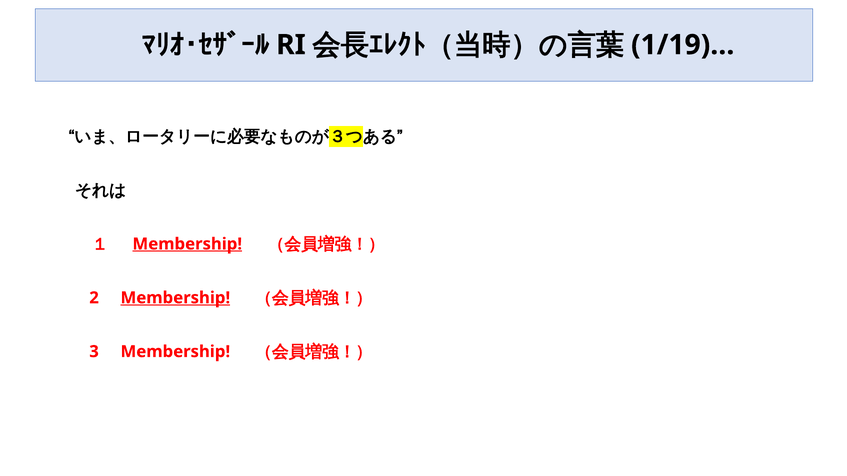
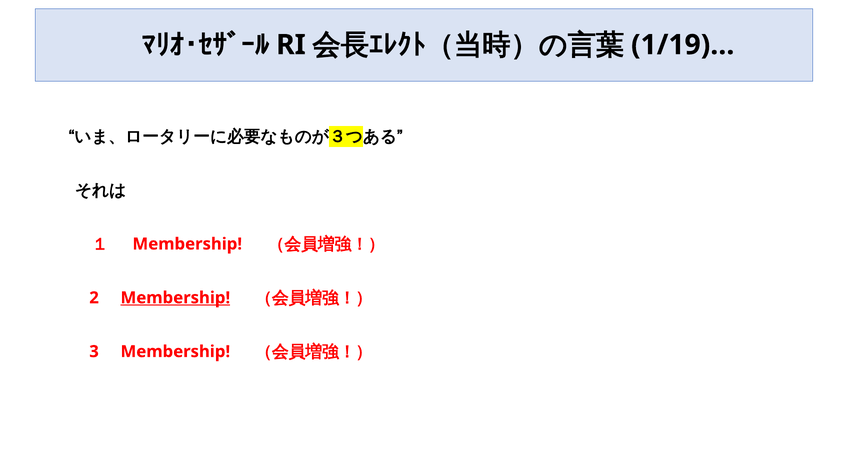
Membership at (187, 244) underline: present -> none
